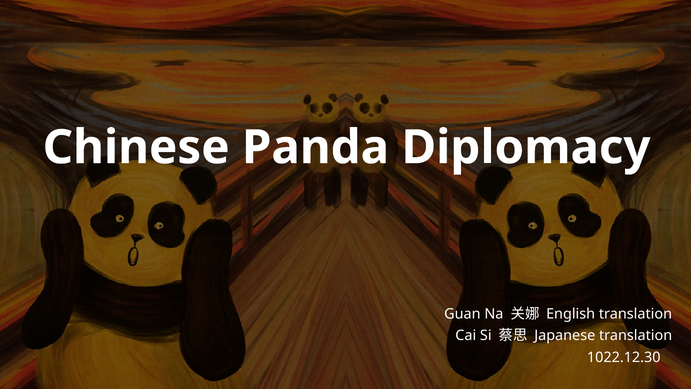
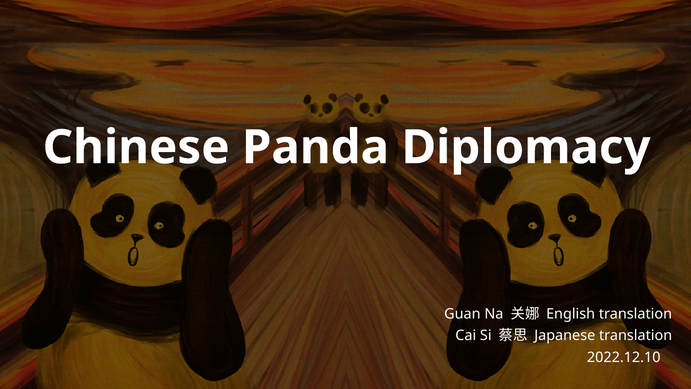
1022.12.30: 1022.12.30 -> 2022.12.10
